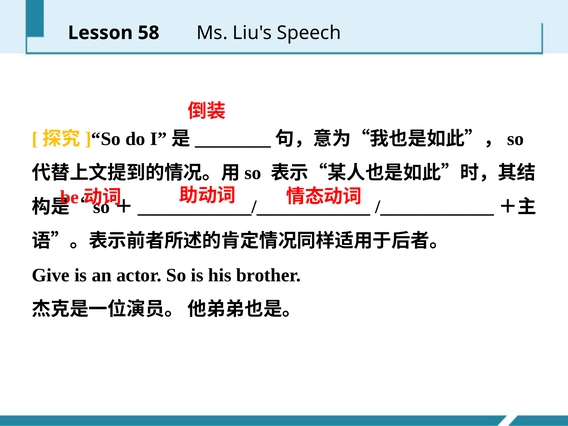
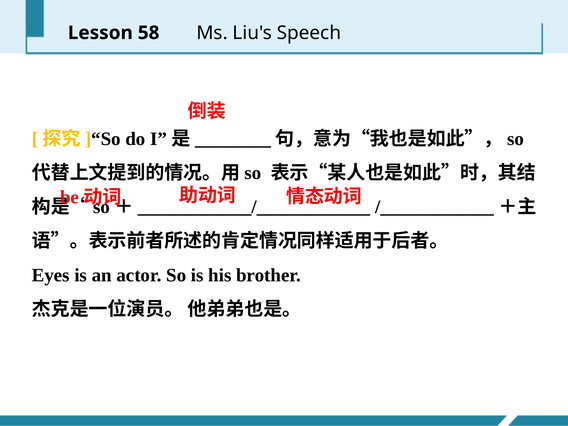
Give: Give -> Eyes
